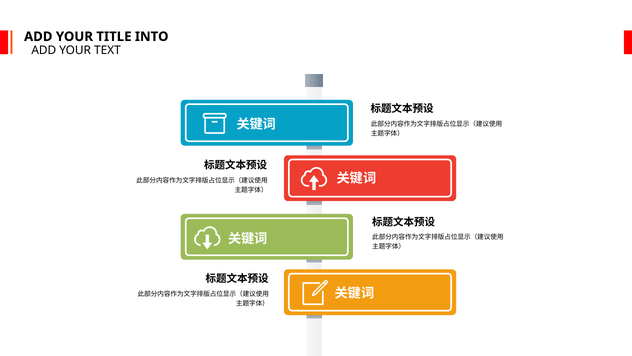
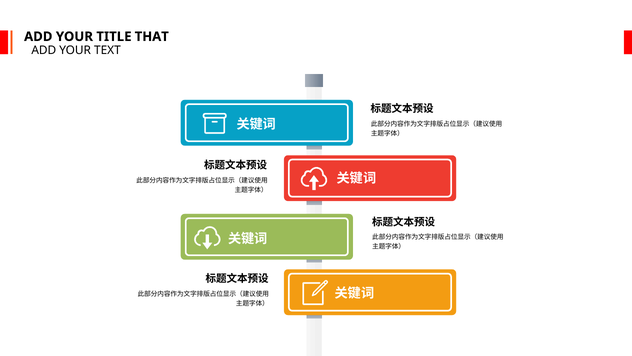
INTO: INTO -> THAT
